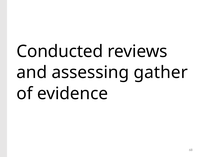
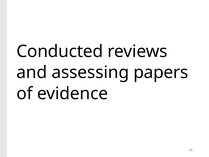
gather: gather -> papers
